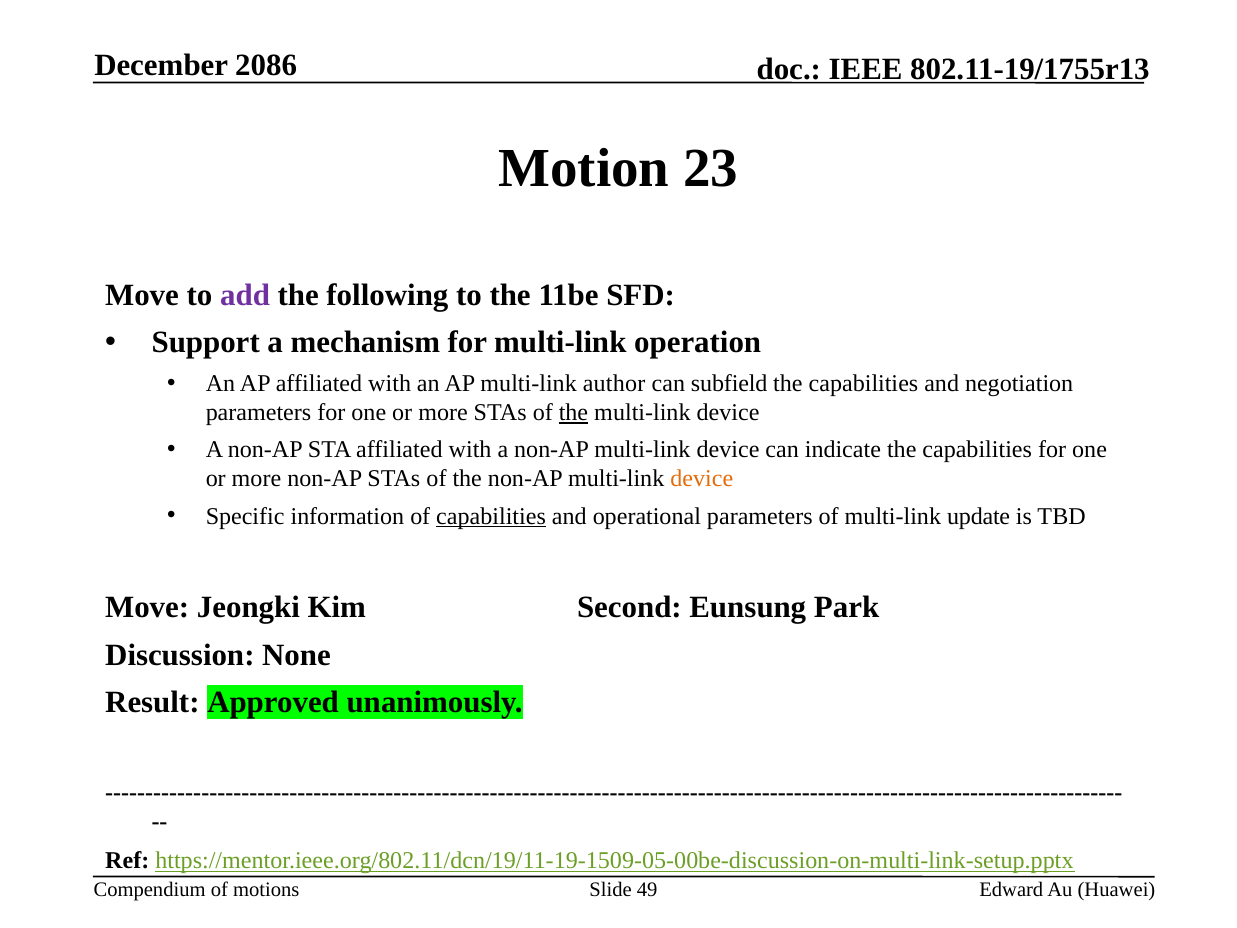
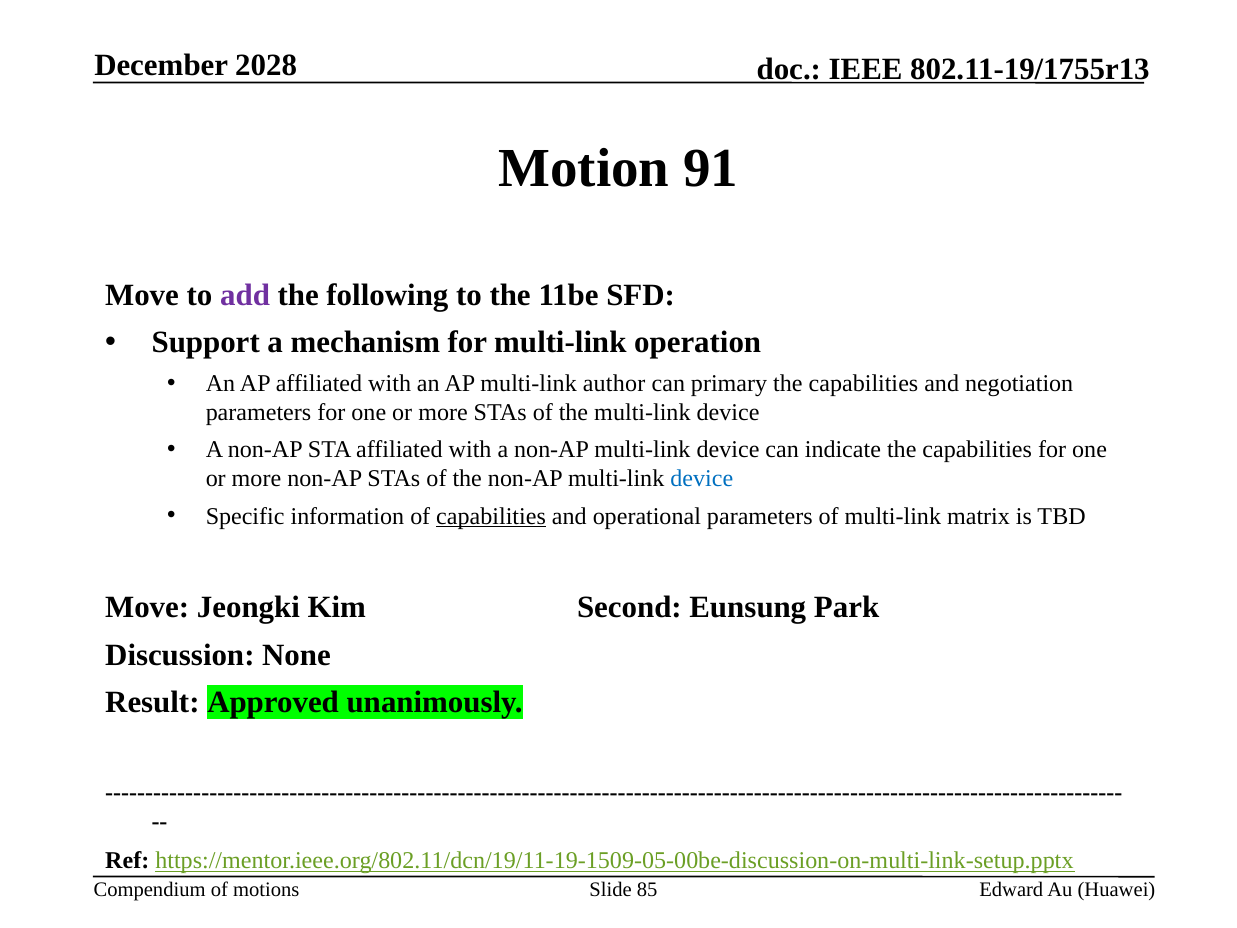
2086: 2086 -> 2028
23: 23 -> 91
subfield: subfield -> primary
the at (573, 412) underline: present -> none
device at (702, 479) colour: orange -> blue
update: update -> matrix
49: 49 -> 85
